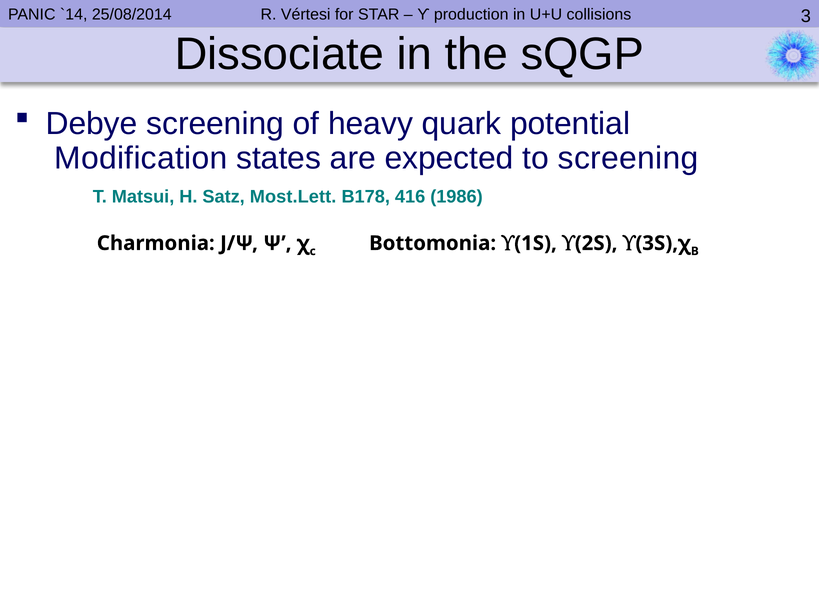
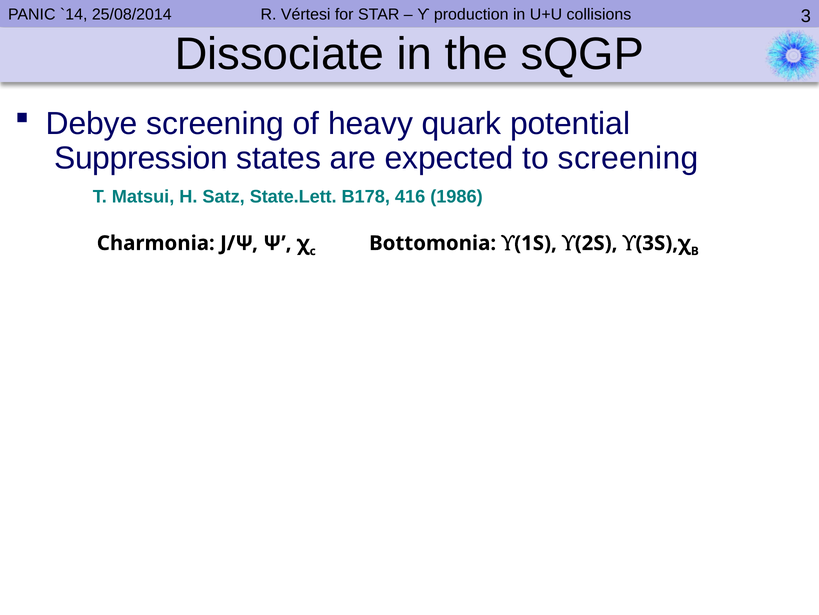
Modification: Modification -> Suppression
Most.Lett: Most.Lett -> State.Lett
